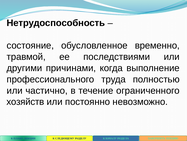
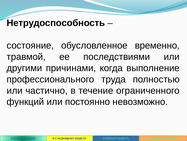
хозяйств: хозяйств -> функций
